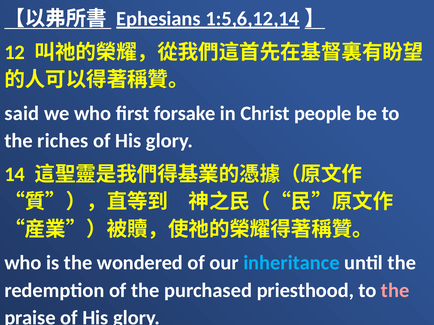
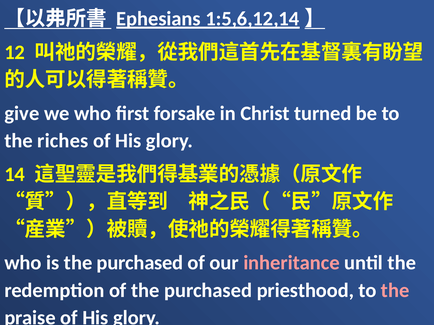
said: said -> give
people: people -> turned
is the wondered: wondered -> purchased
inheritance colour: light blue -> pink
